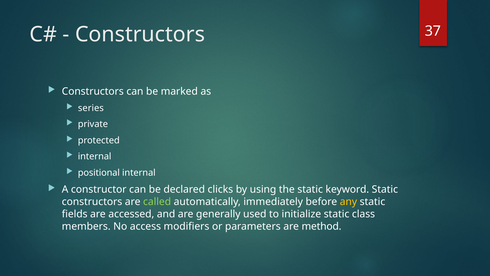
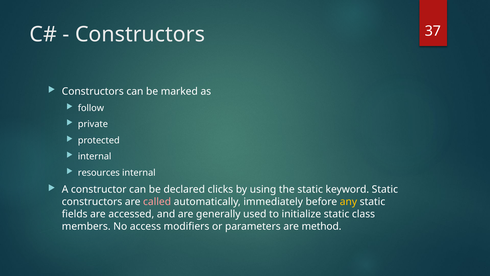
series: series -> follow
positional: positional -> resources
called colour: light green -> pink
